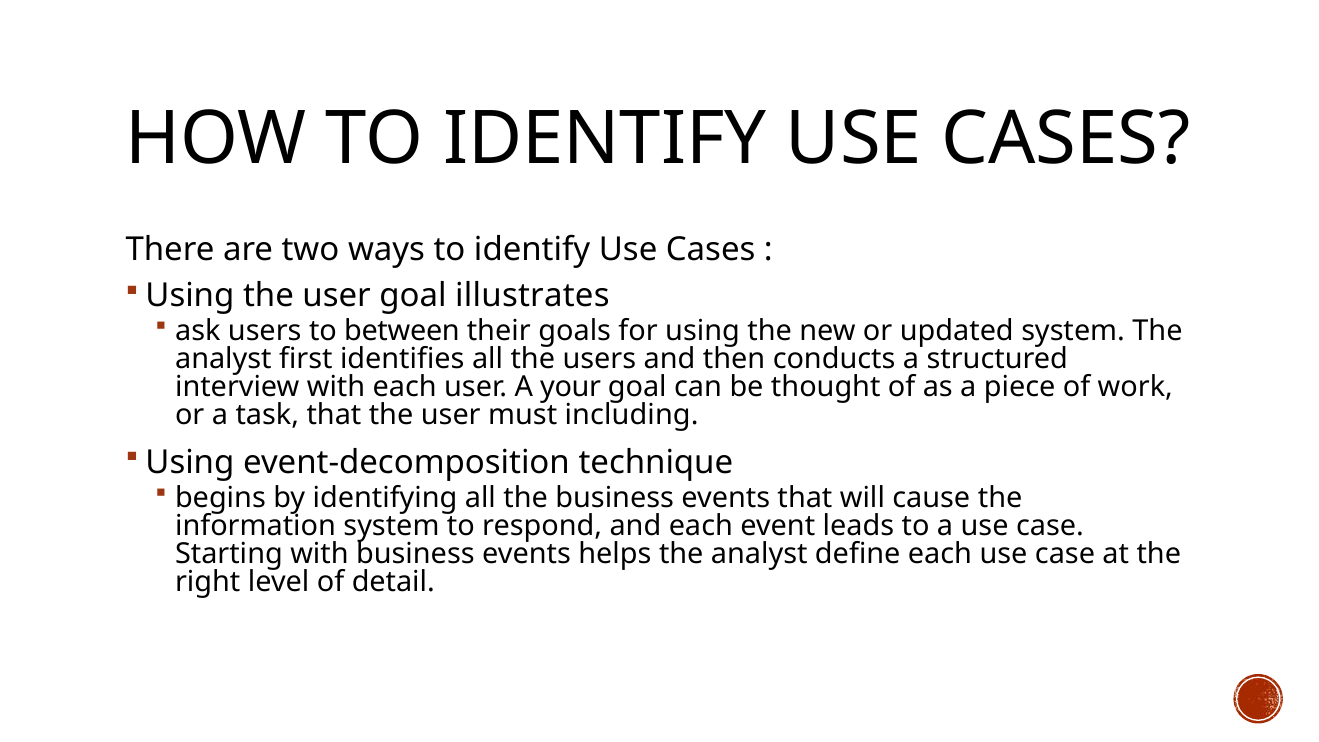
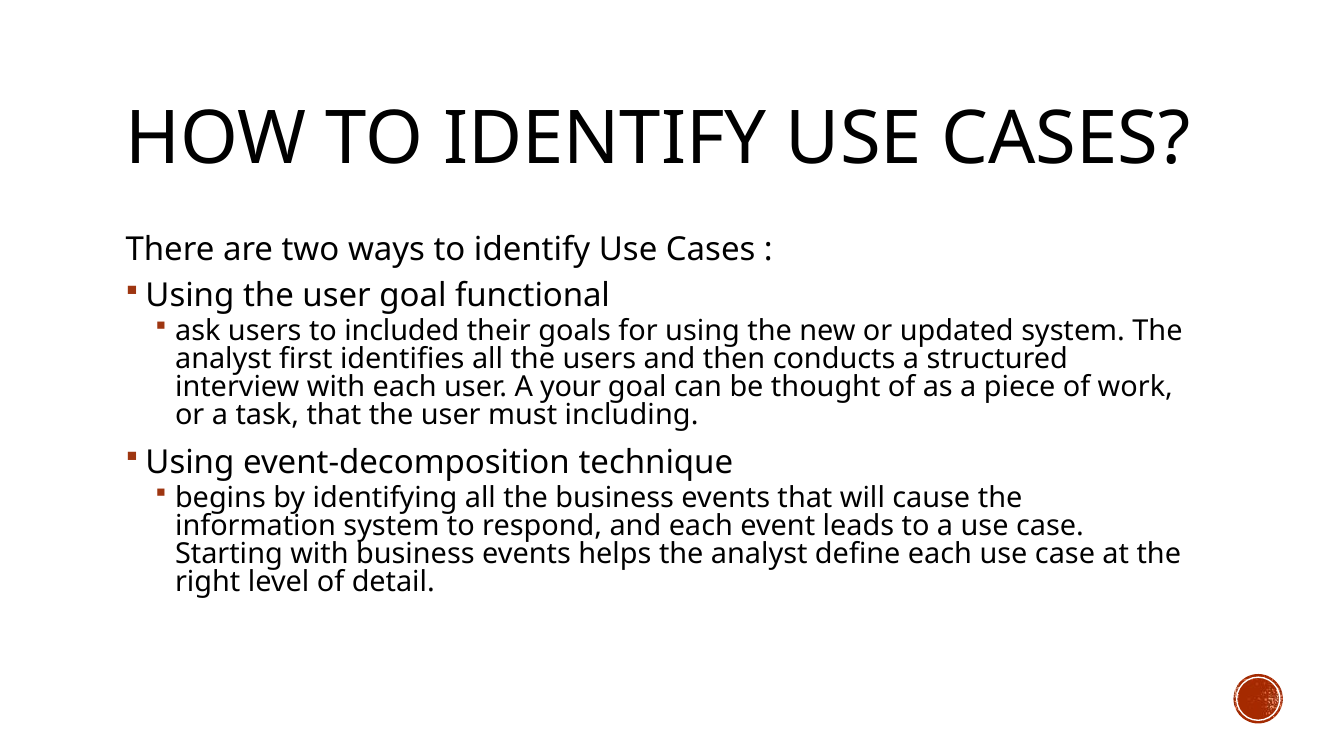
illustrates: illustrates -> functional
between: between -> included
